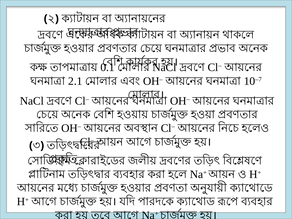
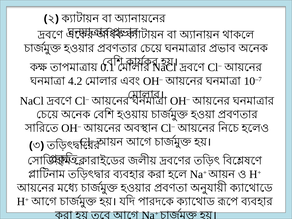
2.1: 2.1 -> 4.2
